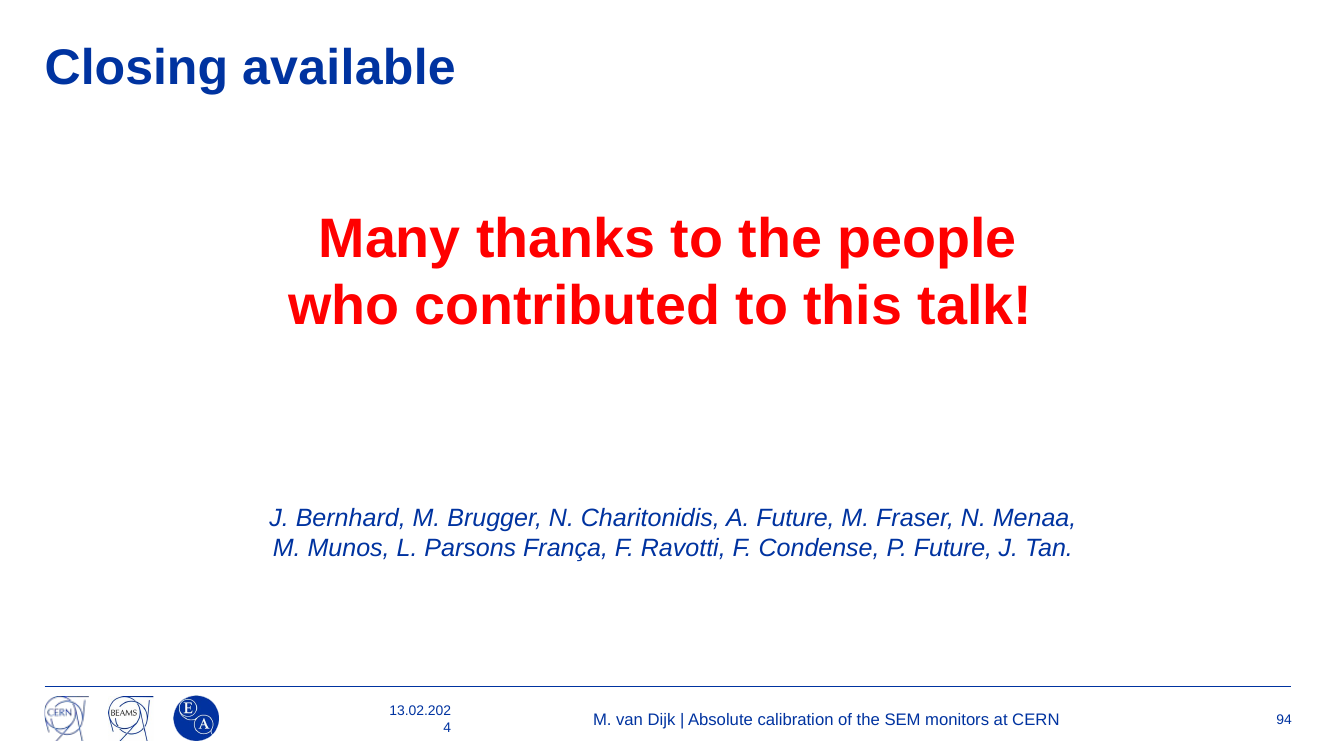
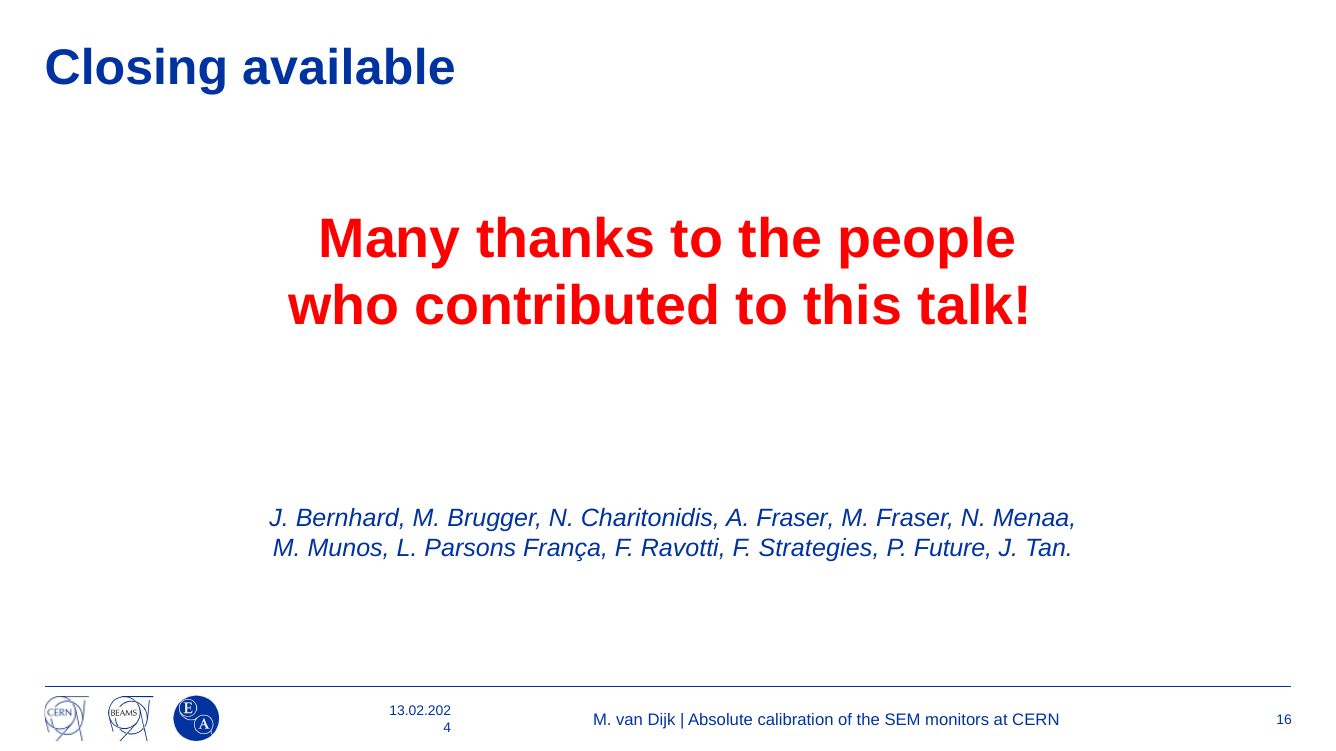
A Future: Future -> Fraser
Condense: Condense -> Strategies
94: 94 -> 16
